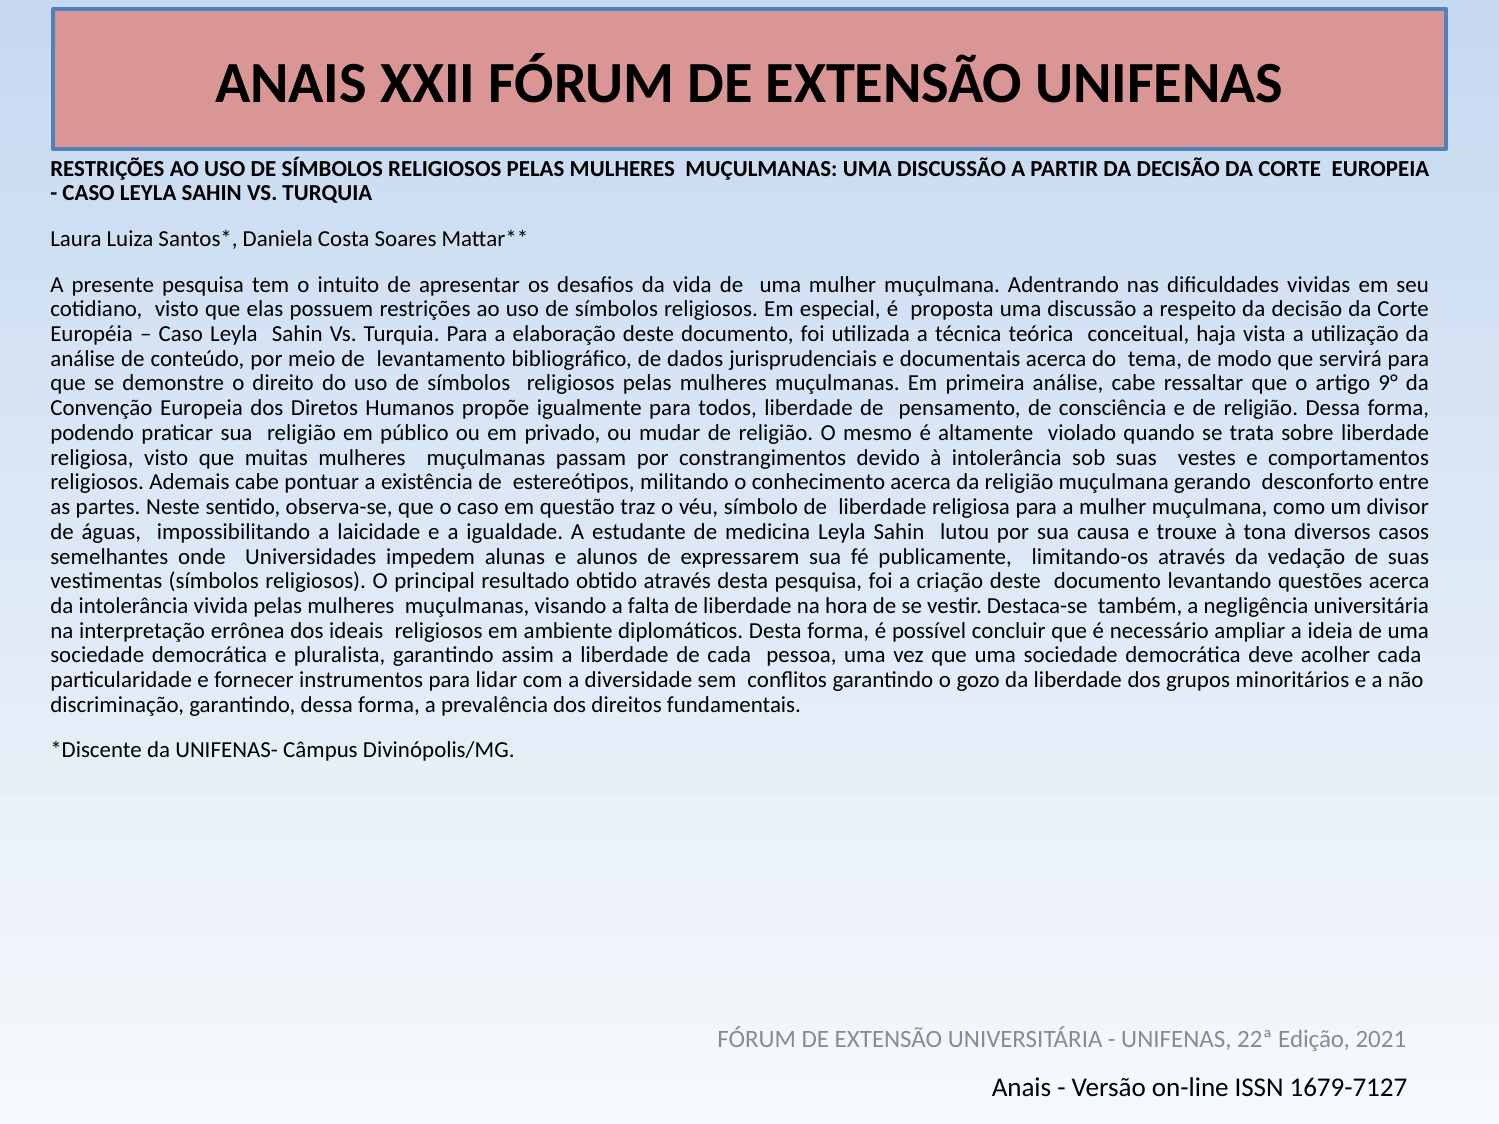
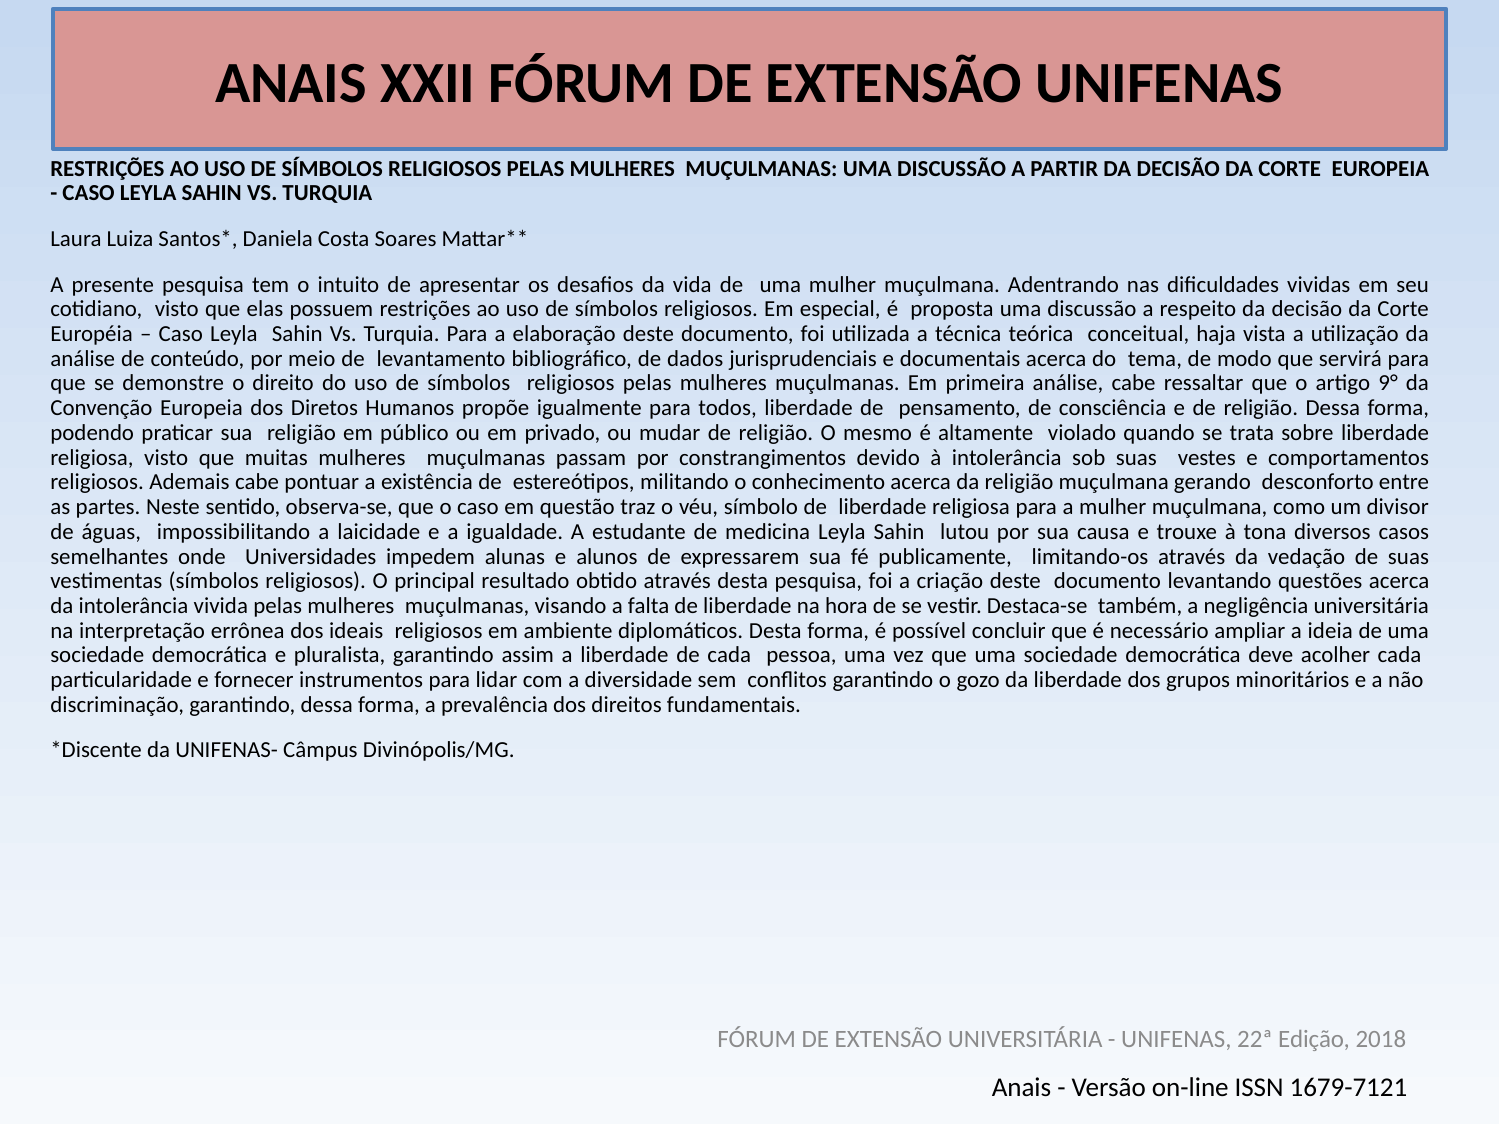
2021: 2021 -> 2018
1679-7127: 1679-7127 -> 1679-7121
